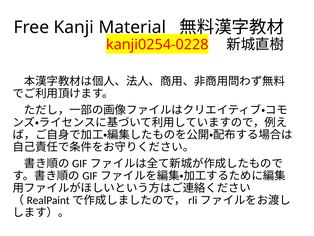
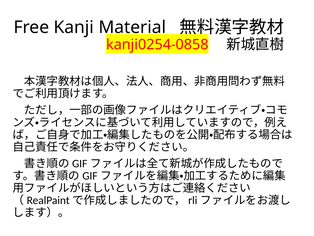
kanji0254-0228: kanji0254-0228 -> kanji0254-0858
